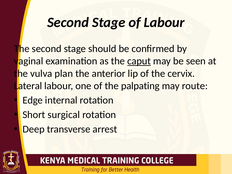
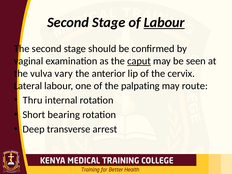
Labour at (164, 22) underline: none -> present
plan: plan -> vary
Edge: Edge -> Thru
surgical: surgical -> bearing
